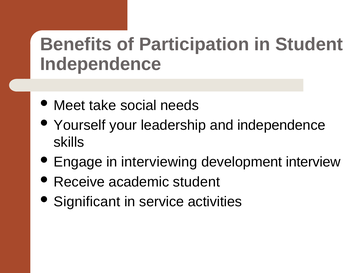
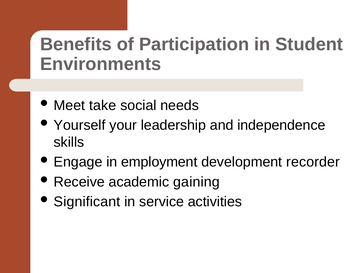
Independence at (101, 64): Independence -> Environments
interviewing: interviewing -> employment
interview: interview -> recorder
academic student: student -> gaining
